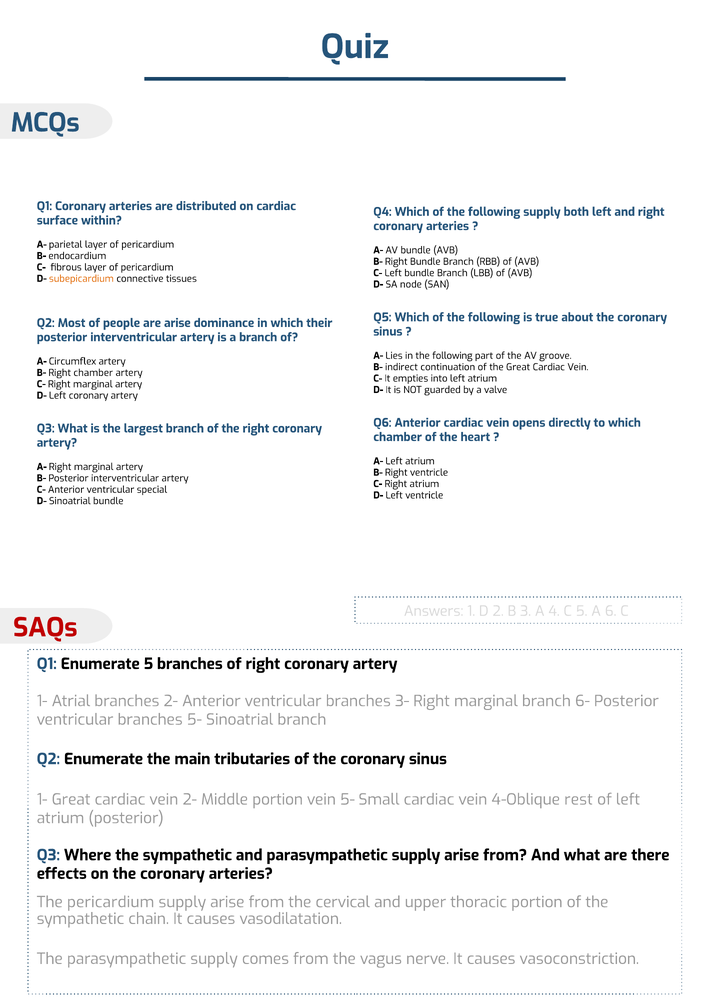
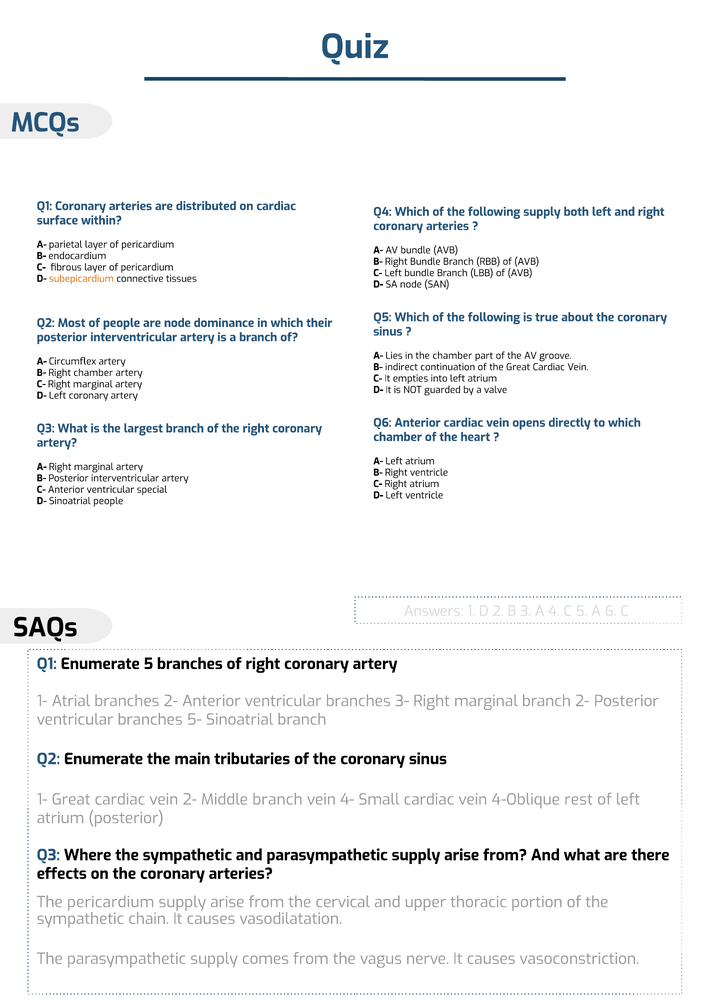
are arise: arise -> node
in the following: following -> chamber
Sinoatrial bundle: bundle -> people
SAQs colour: red -> black
branch 6-: 6- -> 2-
Middle portion: portion -> branch
vein 5-: 5- -> 4-
